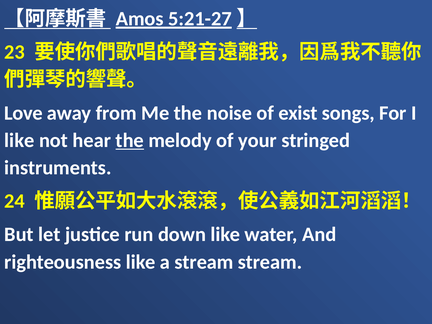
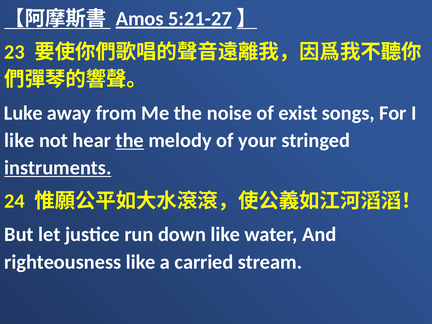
Love: Love -> Luke
instruments underline: none -> present
a stream: stream -> carried
